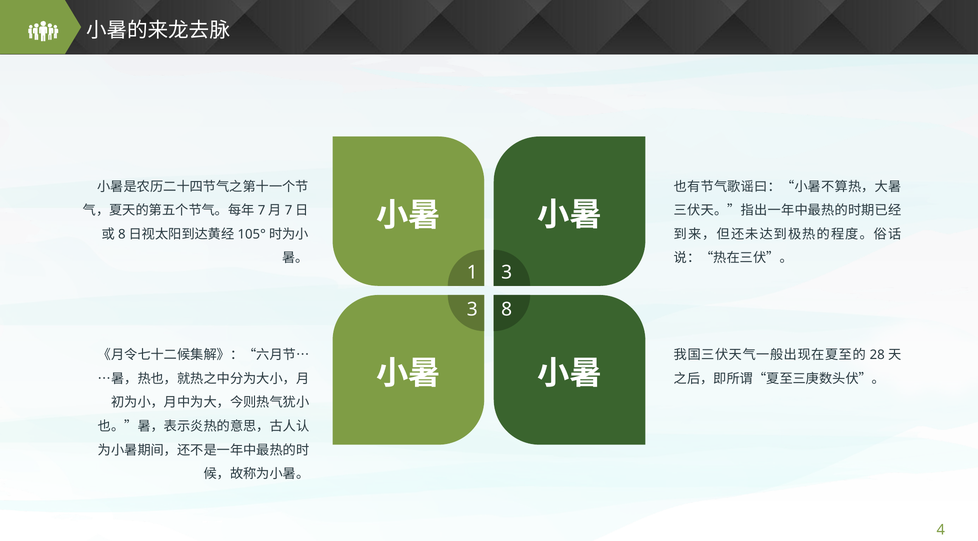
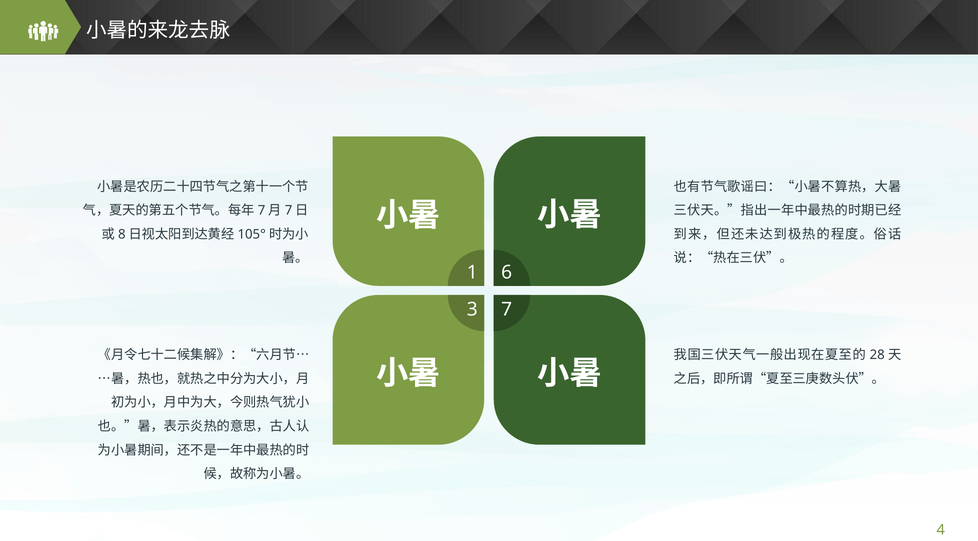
1 3: 3 -> 6
8: 8 -> 7
